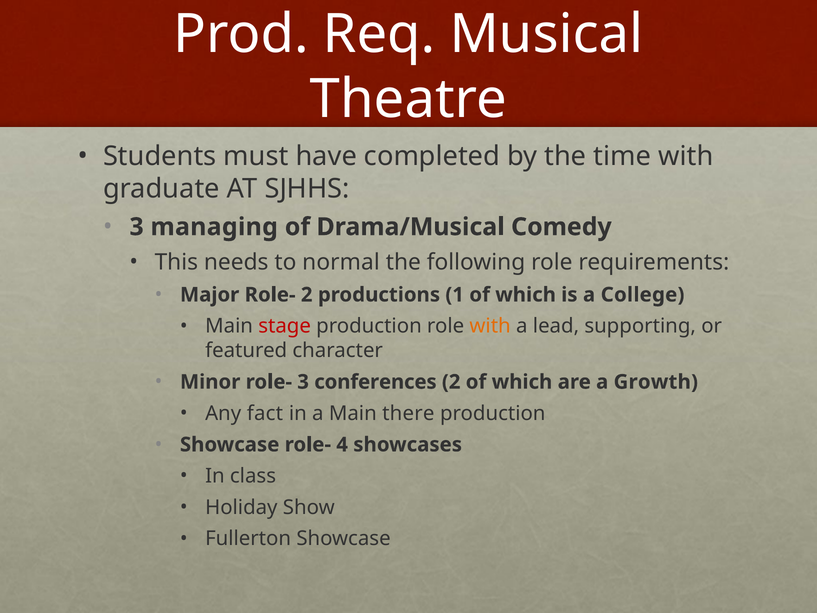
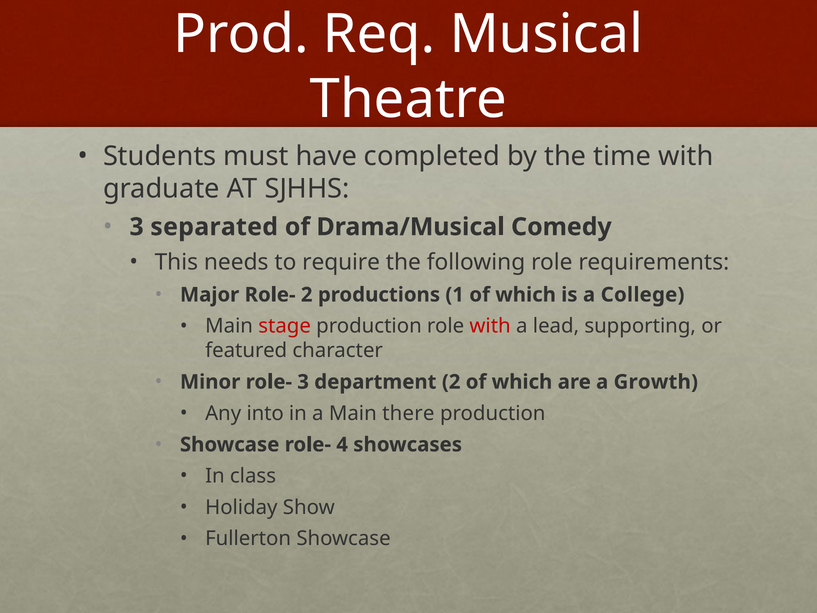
managing: managing -> separated
normal: normal -> require
with at (490, 326) colour: orange -> red
conferences: conferences -> department
fact: fact -> into
